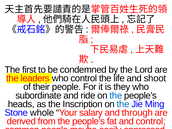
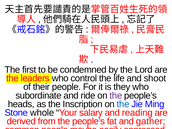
the at (116, 96) colour: blue -> purple
through: through -> reading
and control: control -> gather
